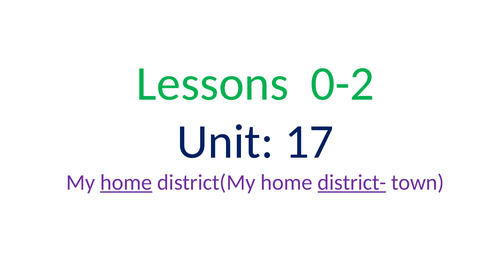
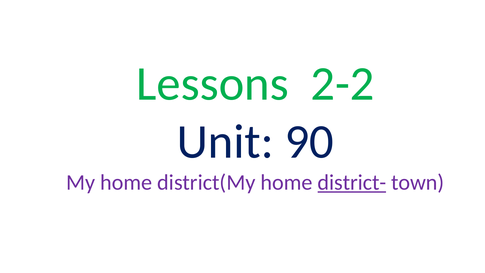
0-2: 0-2 -> 2-2
17: 17 -> 90
home at (126, 182) underline: present -> none
